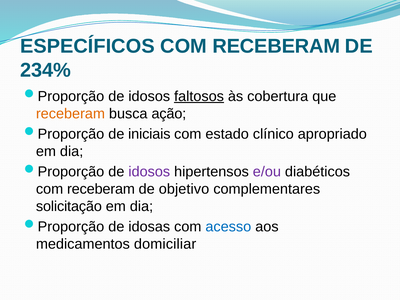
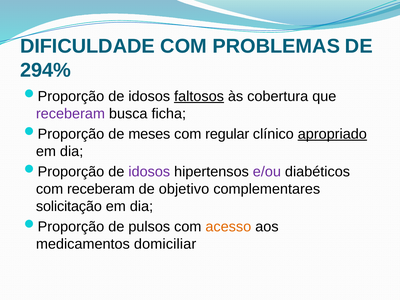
ESPECÍFICOS: ESPECÍFICOS -> DIFICULDADE
RECEBERAM at (276, 46): RECEBERAM -> PROBLEMAS
234%: 234% -> 294%
receberam at (70, 114) colour: orange -> purple
ação: ação -> ficha
iniciais: iniciais -> meses
estado: estado -> regular
apropriado underline: none -> present
idosas: idosas -> pulsos
acesso colour: blue -> orange
